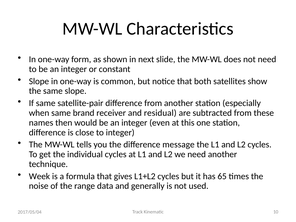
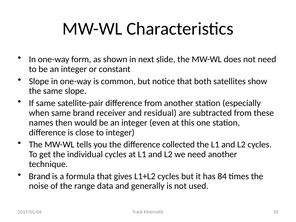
message: message -> collected
Week at (39, 176): Week -> Brand
65: 65 -> 84
